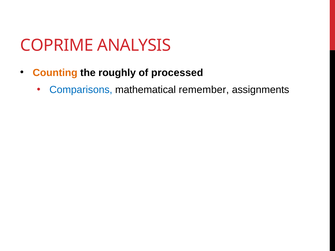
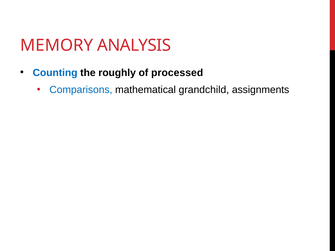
COPRIME: COPRIME -> MEMORY
Counting colour: orange -> blue
remember: remember -> grandchild
